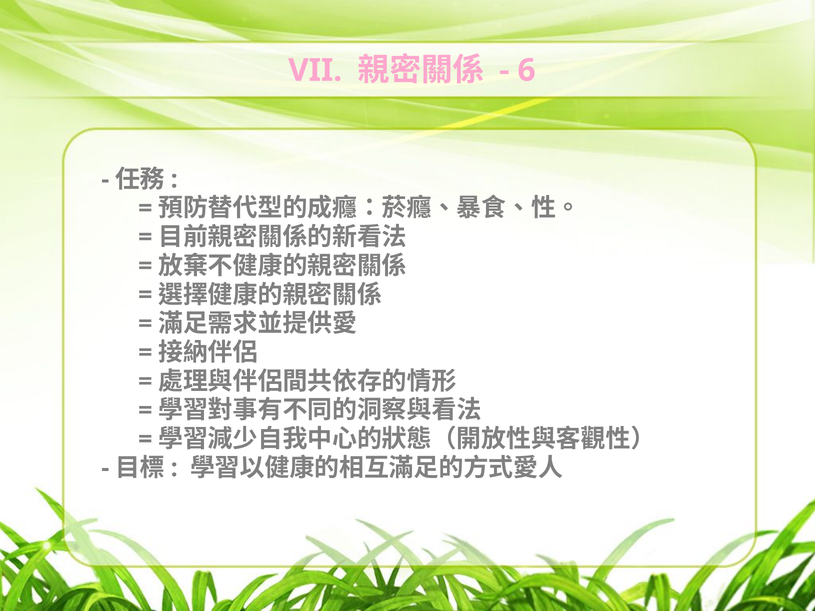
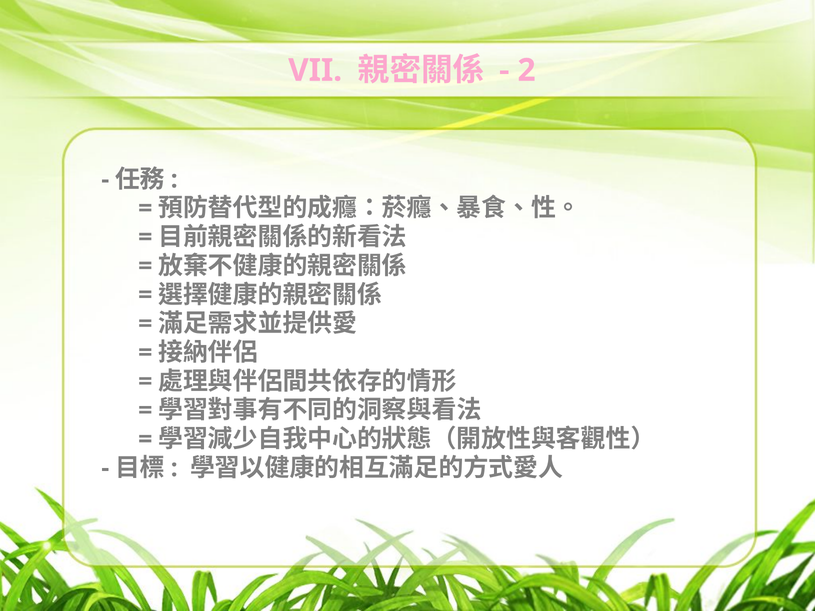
6: 6 -> 2
